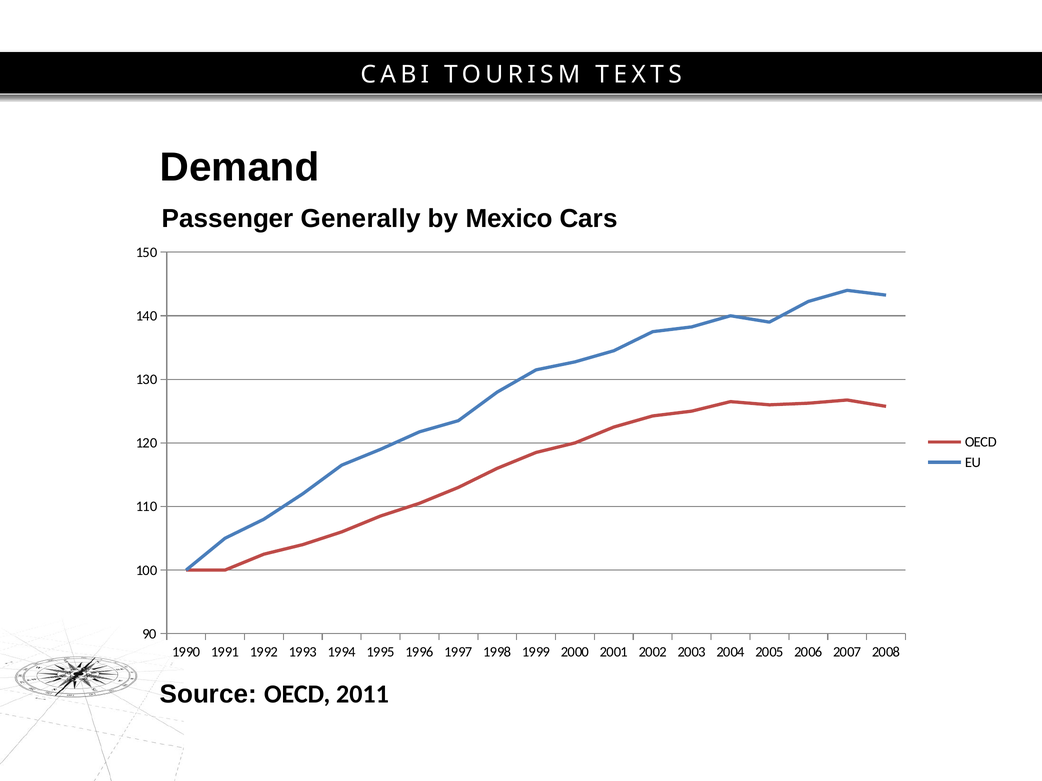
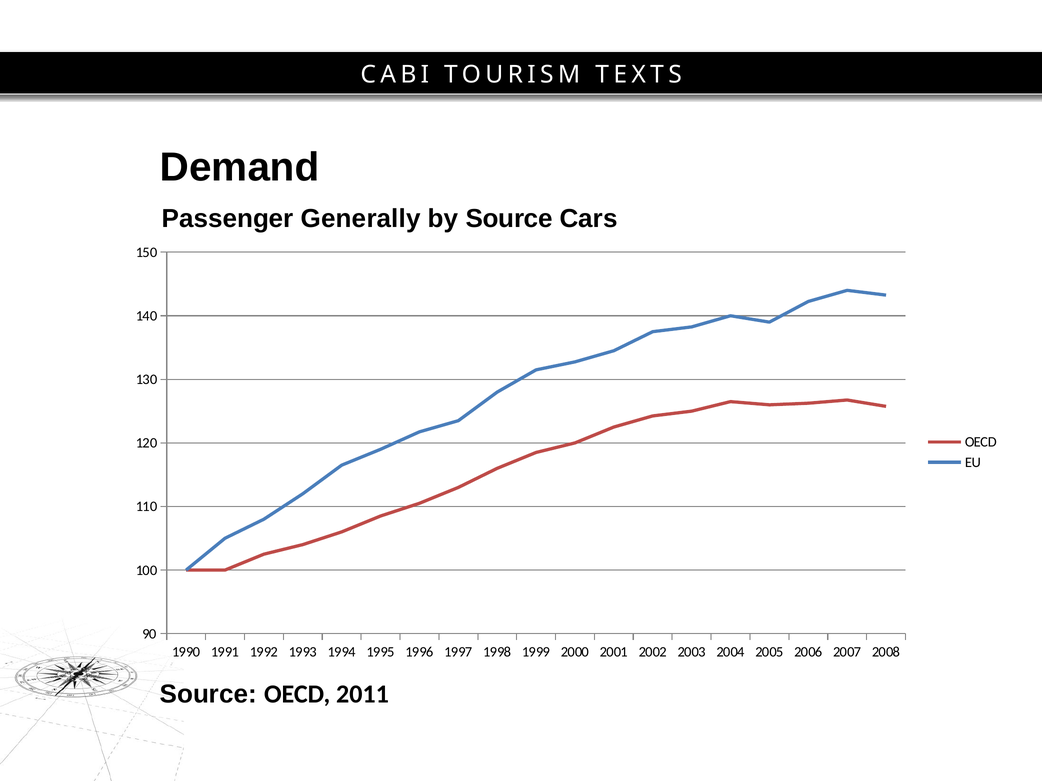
by Mexico: Mexico -> Source
